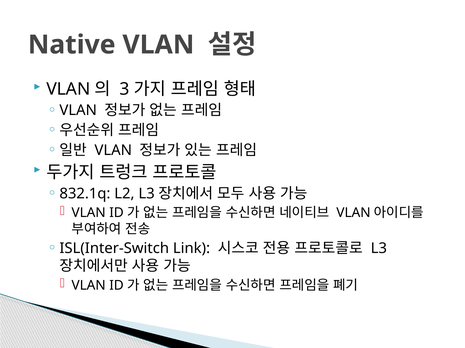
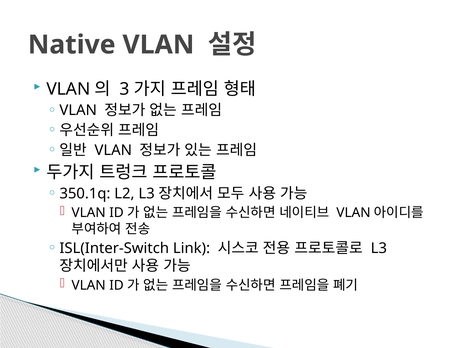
832.1q: 832.1q -> 350.1q
